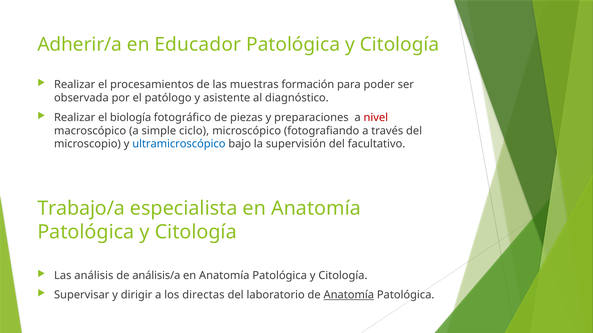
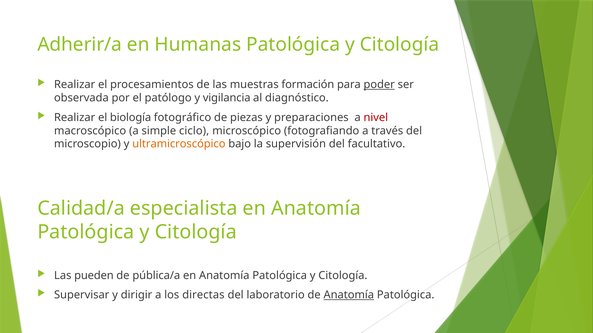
Educador: Educador -> Humanas
poder underline: none -> present
asistente: asistente -> vigilancia
ultramicroscópico colour: blue -> orange
Trabajo/a: Trabajo/a -> Calidad/a
análisis: análisis -> pueden
análisis/a: análisis/a -> pública/a
